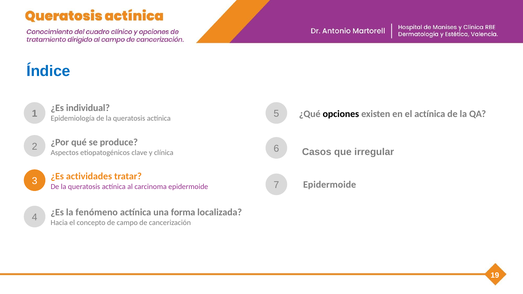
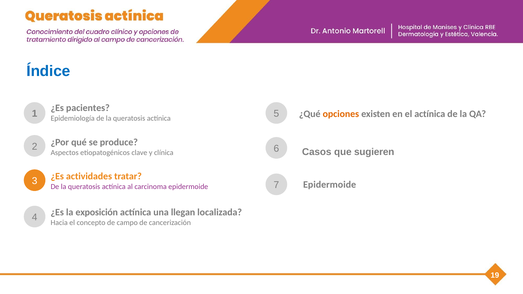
individual: individual -> pacientes
opciones colour: black -> orange
irregular: irregular -> sugieren
fenómeno: fenómeno -> exposición
forma: forma -> llegan
